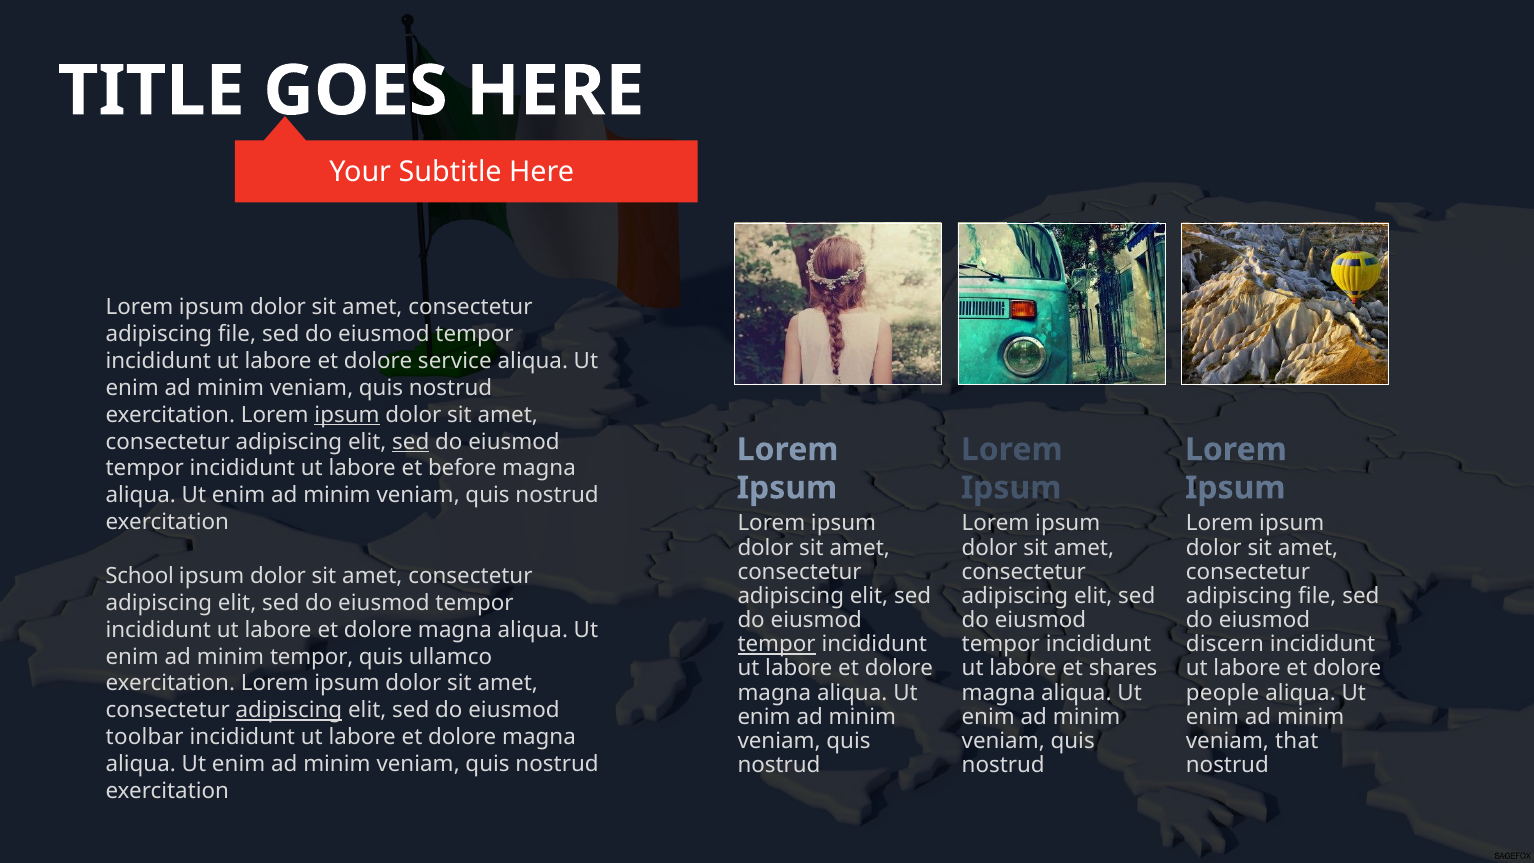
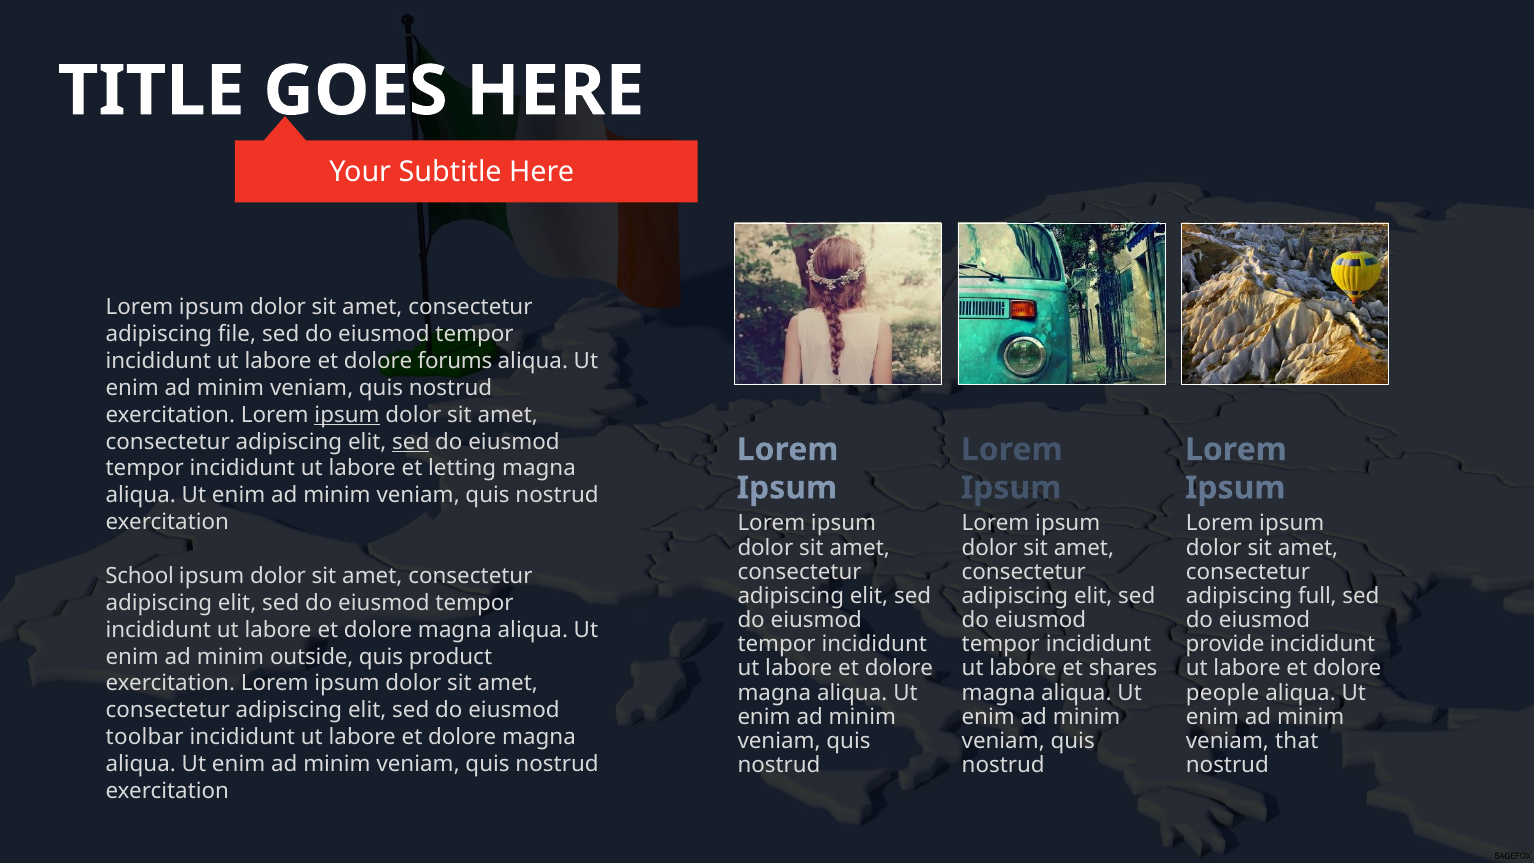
service: service -> forums
before: before -> letting
file at (1317, 596): file -> full
tempor at (777, 644) underline: present -> none
discern: discern -> provide
minim tempor: tempor -> outside
ullamco: ullamco -> product
adipiscing at (289, 710) underline: present -> none
